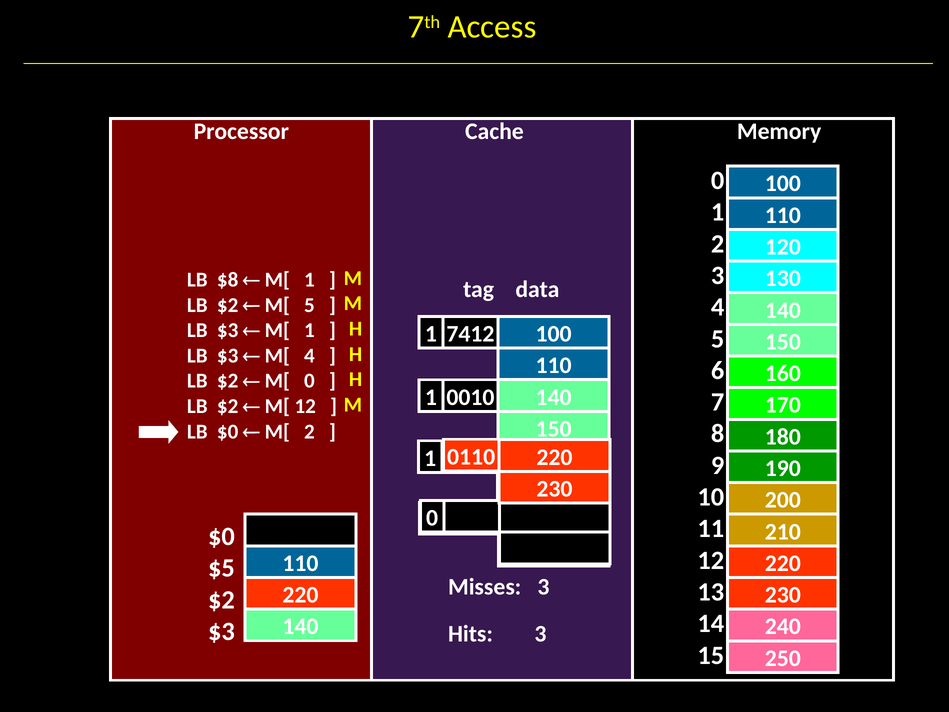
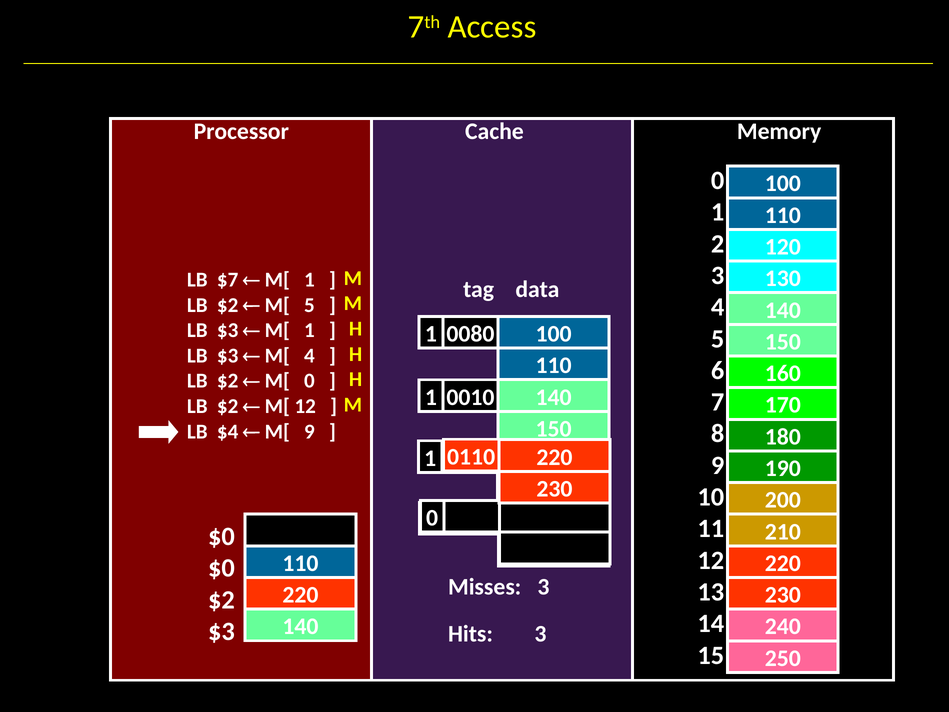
$8: $8 -> $7
7412: 7412 -> 0080
LB $0: $0 -> $4
M[ 2: 2 -> 9
$5 at (221, 568): $5 -> $0
